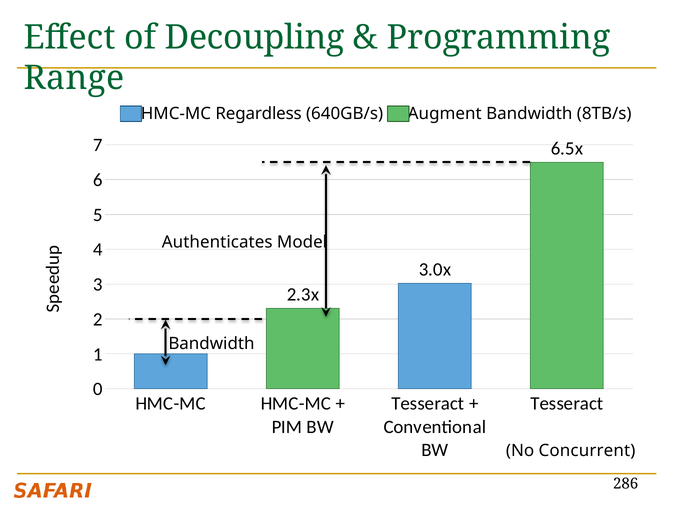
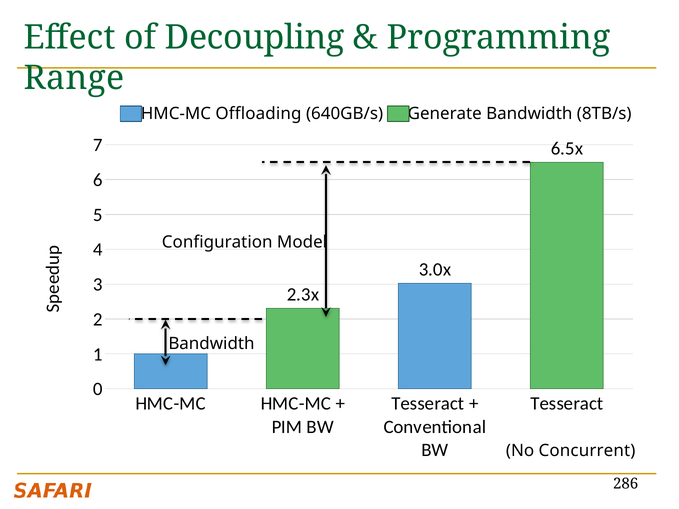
Regardless: Regardless -> Offloading
Augment: Augment -> Generate
Authenticates: Authenticates -> Configuration
